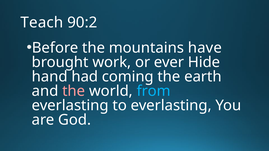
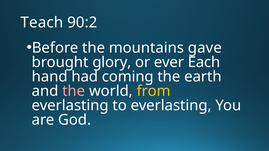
have: have -> gave
work: work -> glory
Hide: Hide -> Each
from colour: light blue -> yellow
